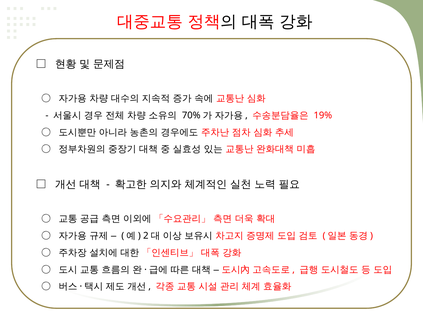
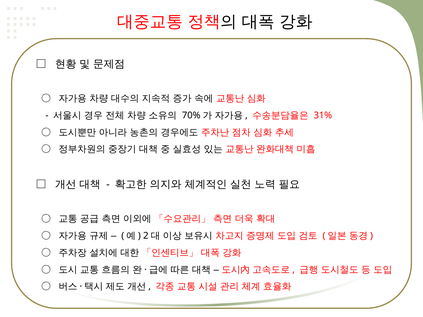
19%: 19% -> 31%
